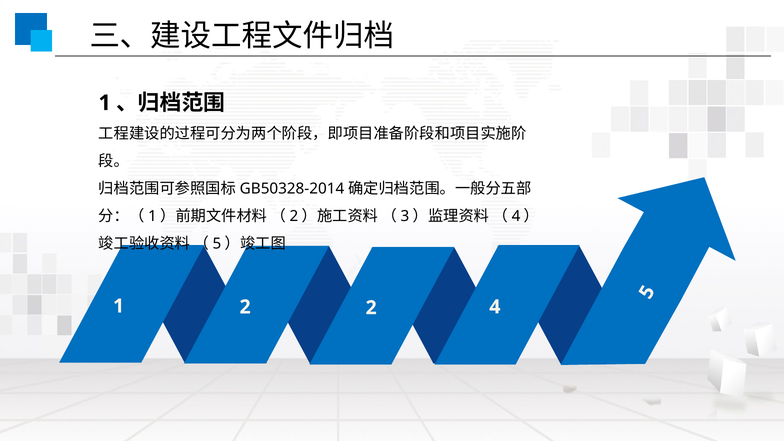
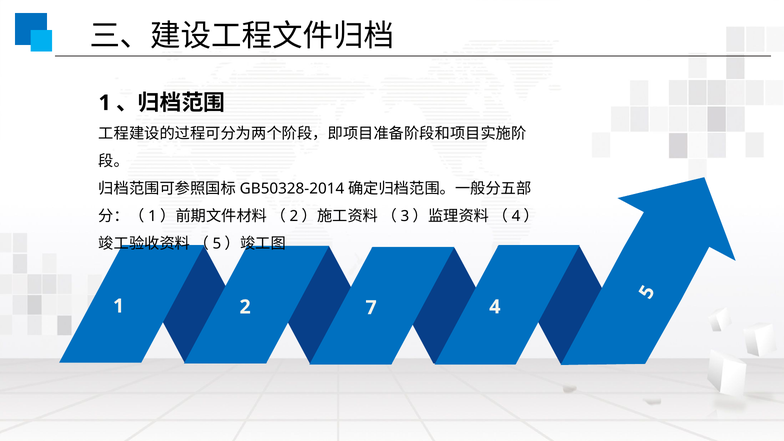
2 2: 2 -> 7
